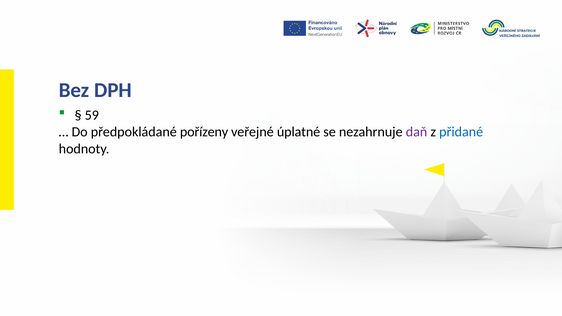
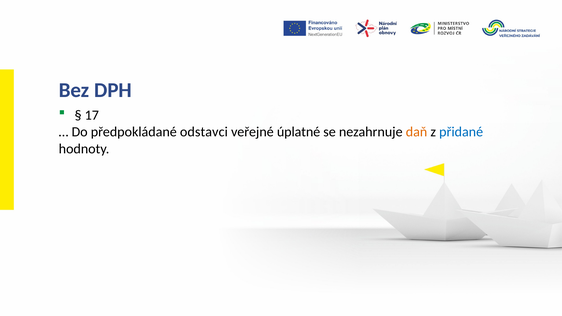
59: 59 -> 17
pořízeny: pořízeny -> odstavci
daň colour: purple -> orange
